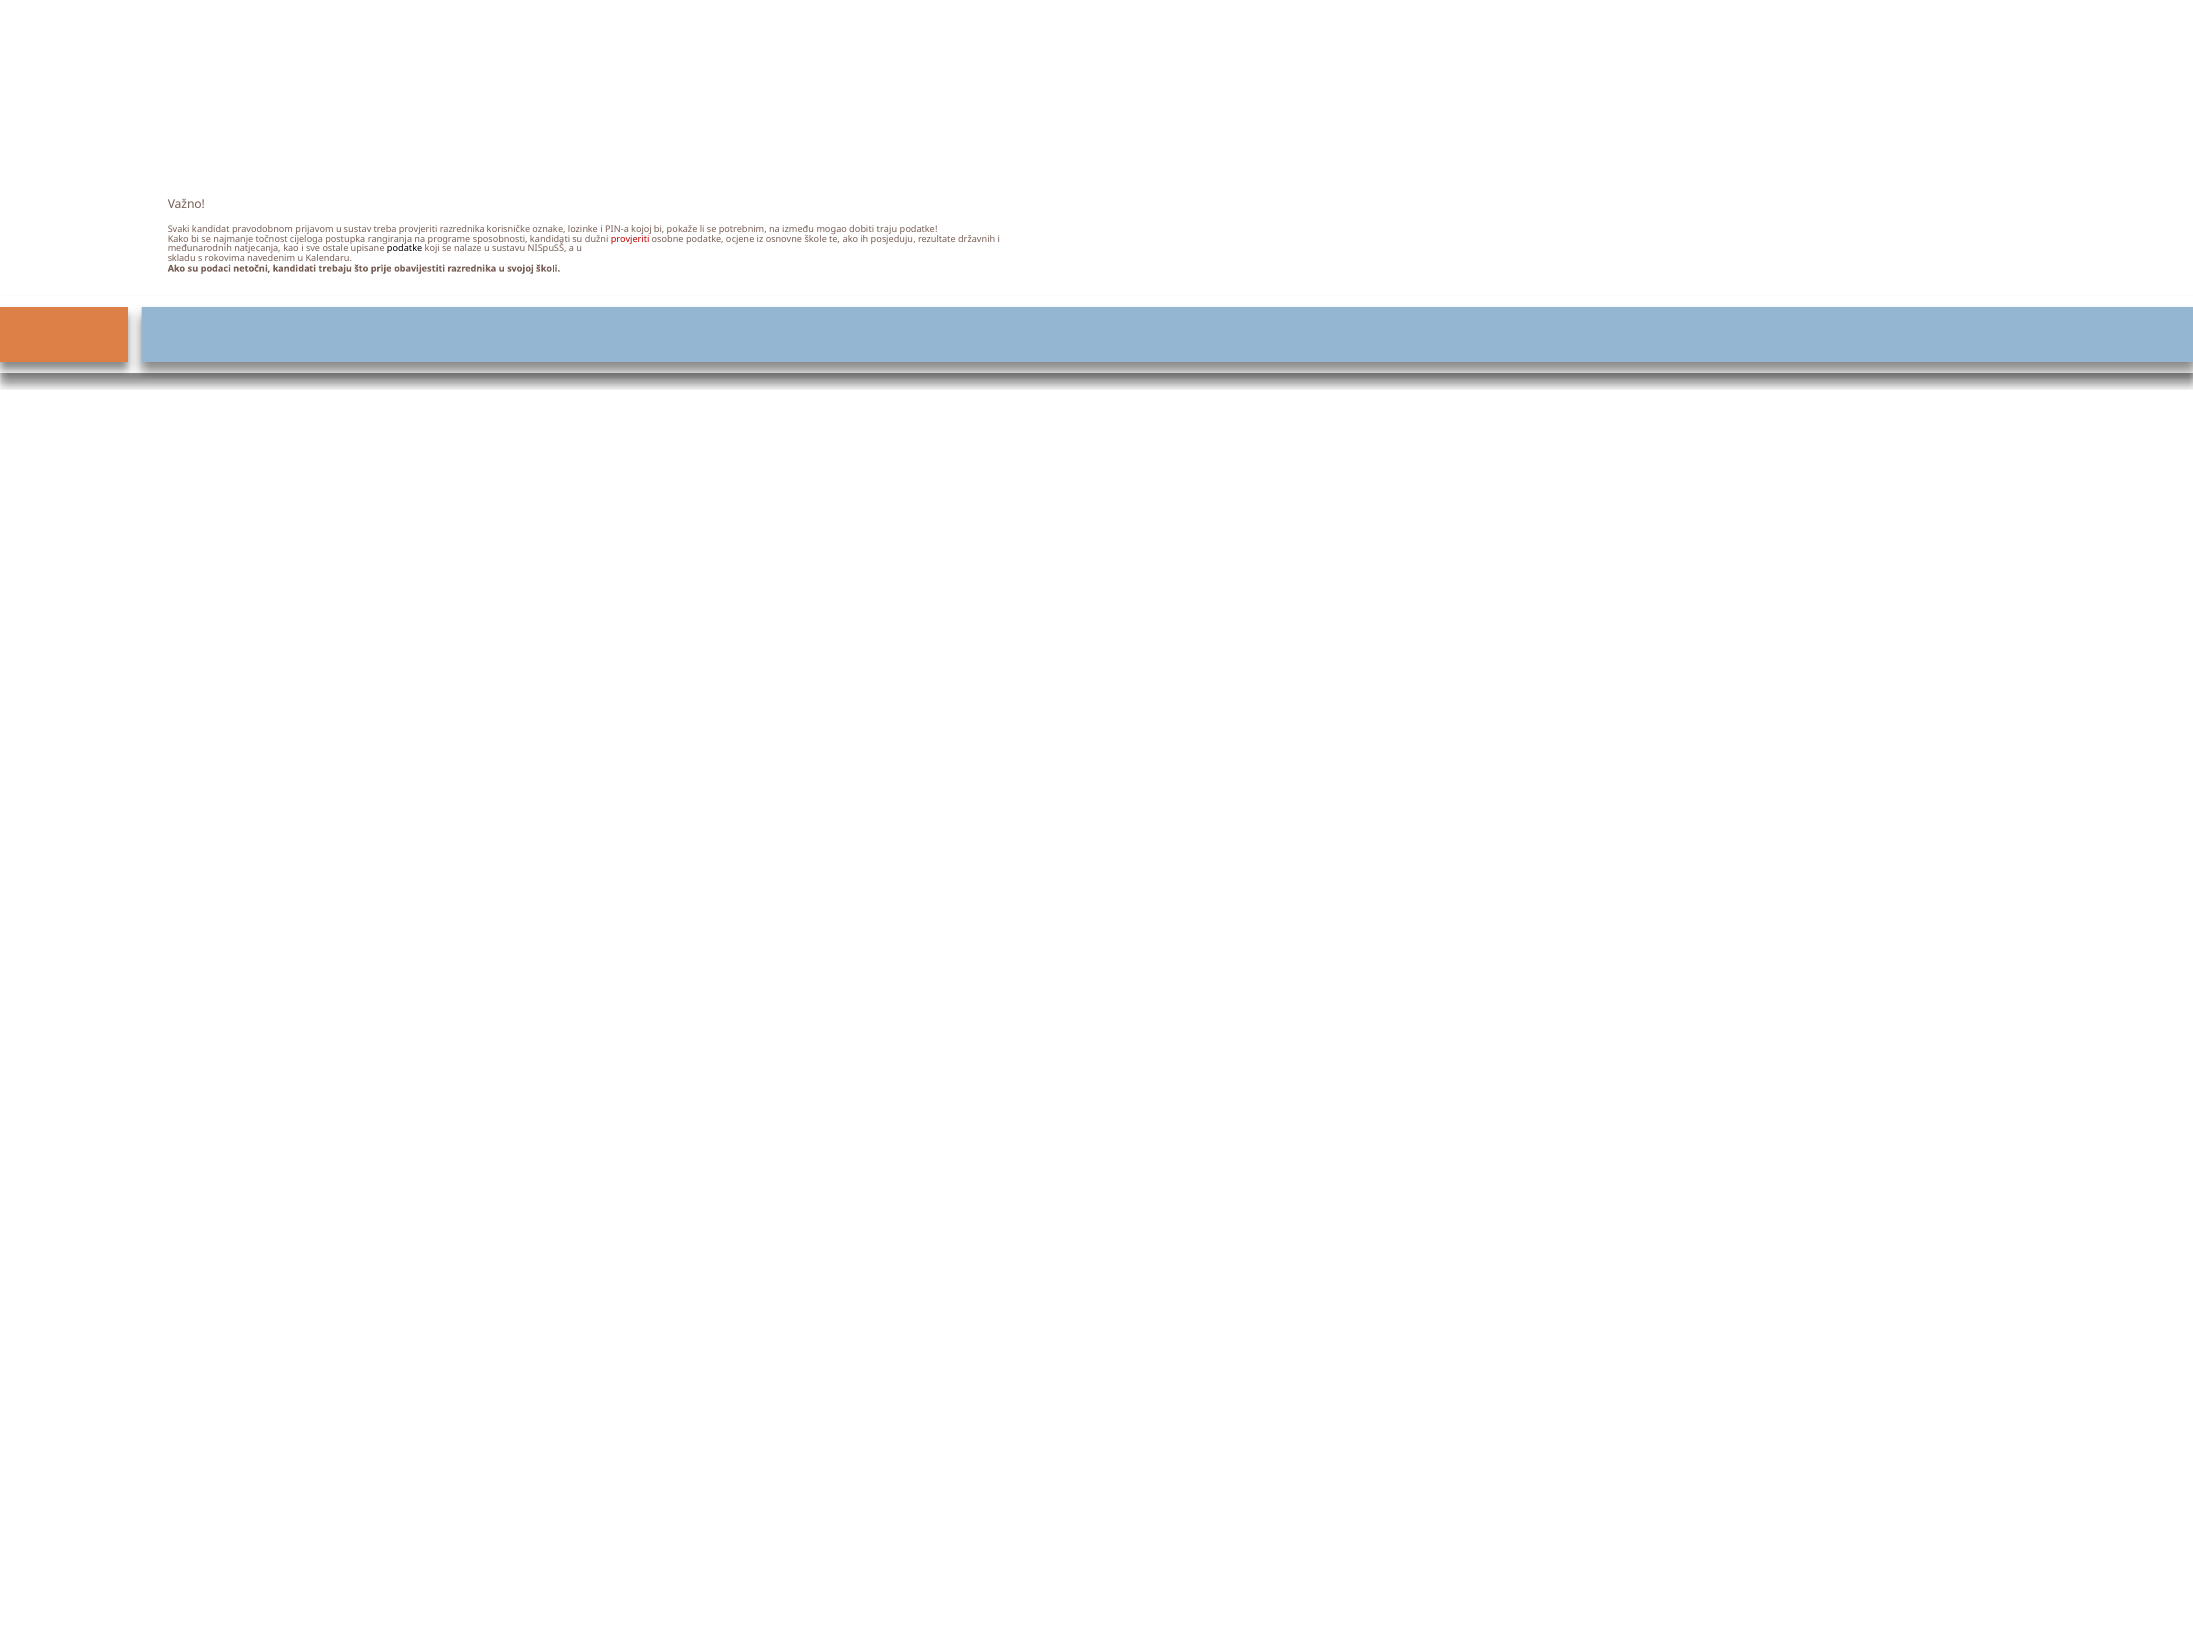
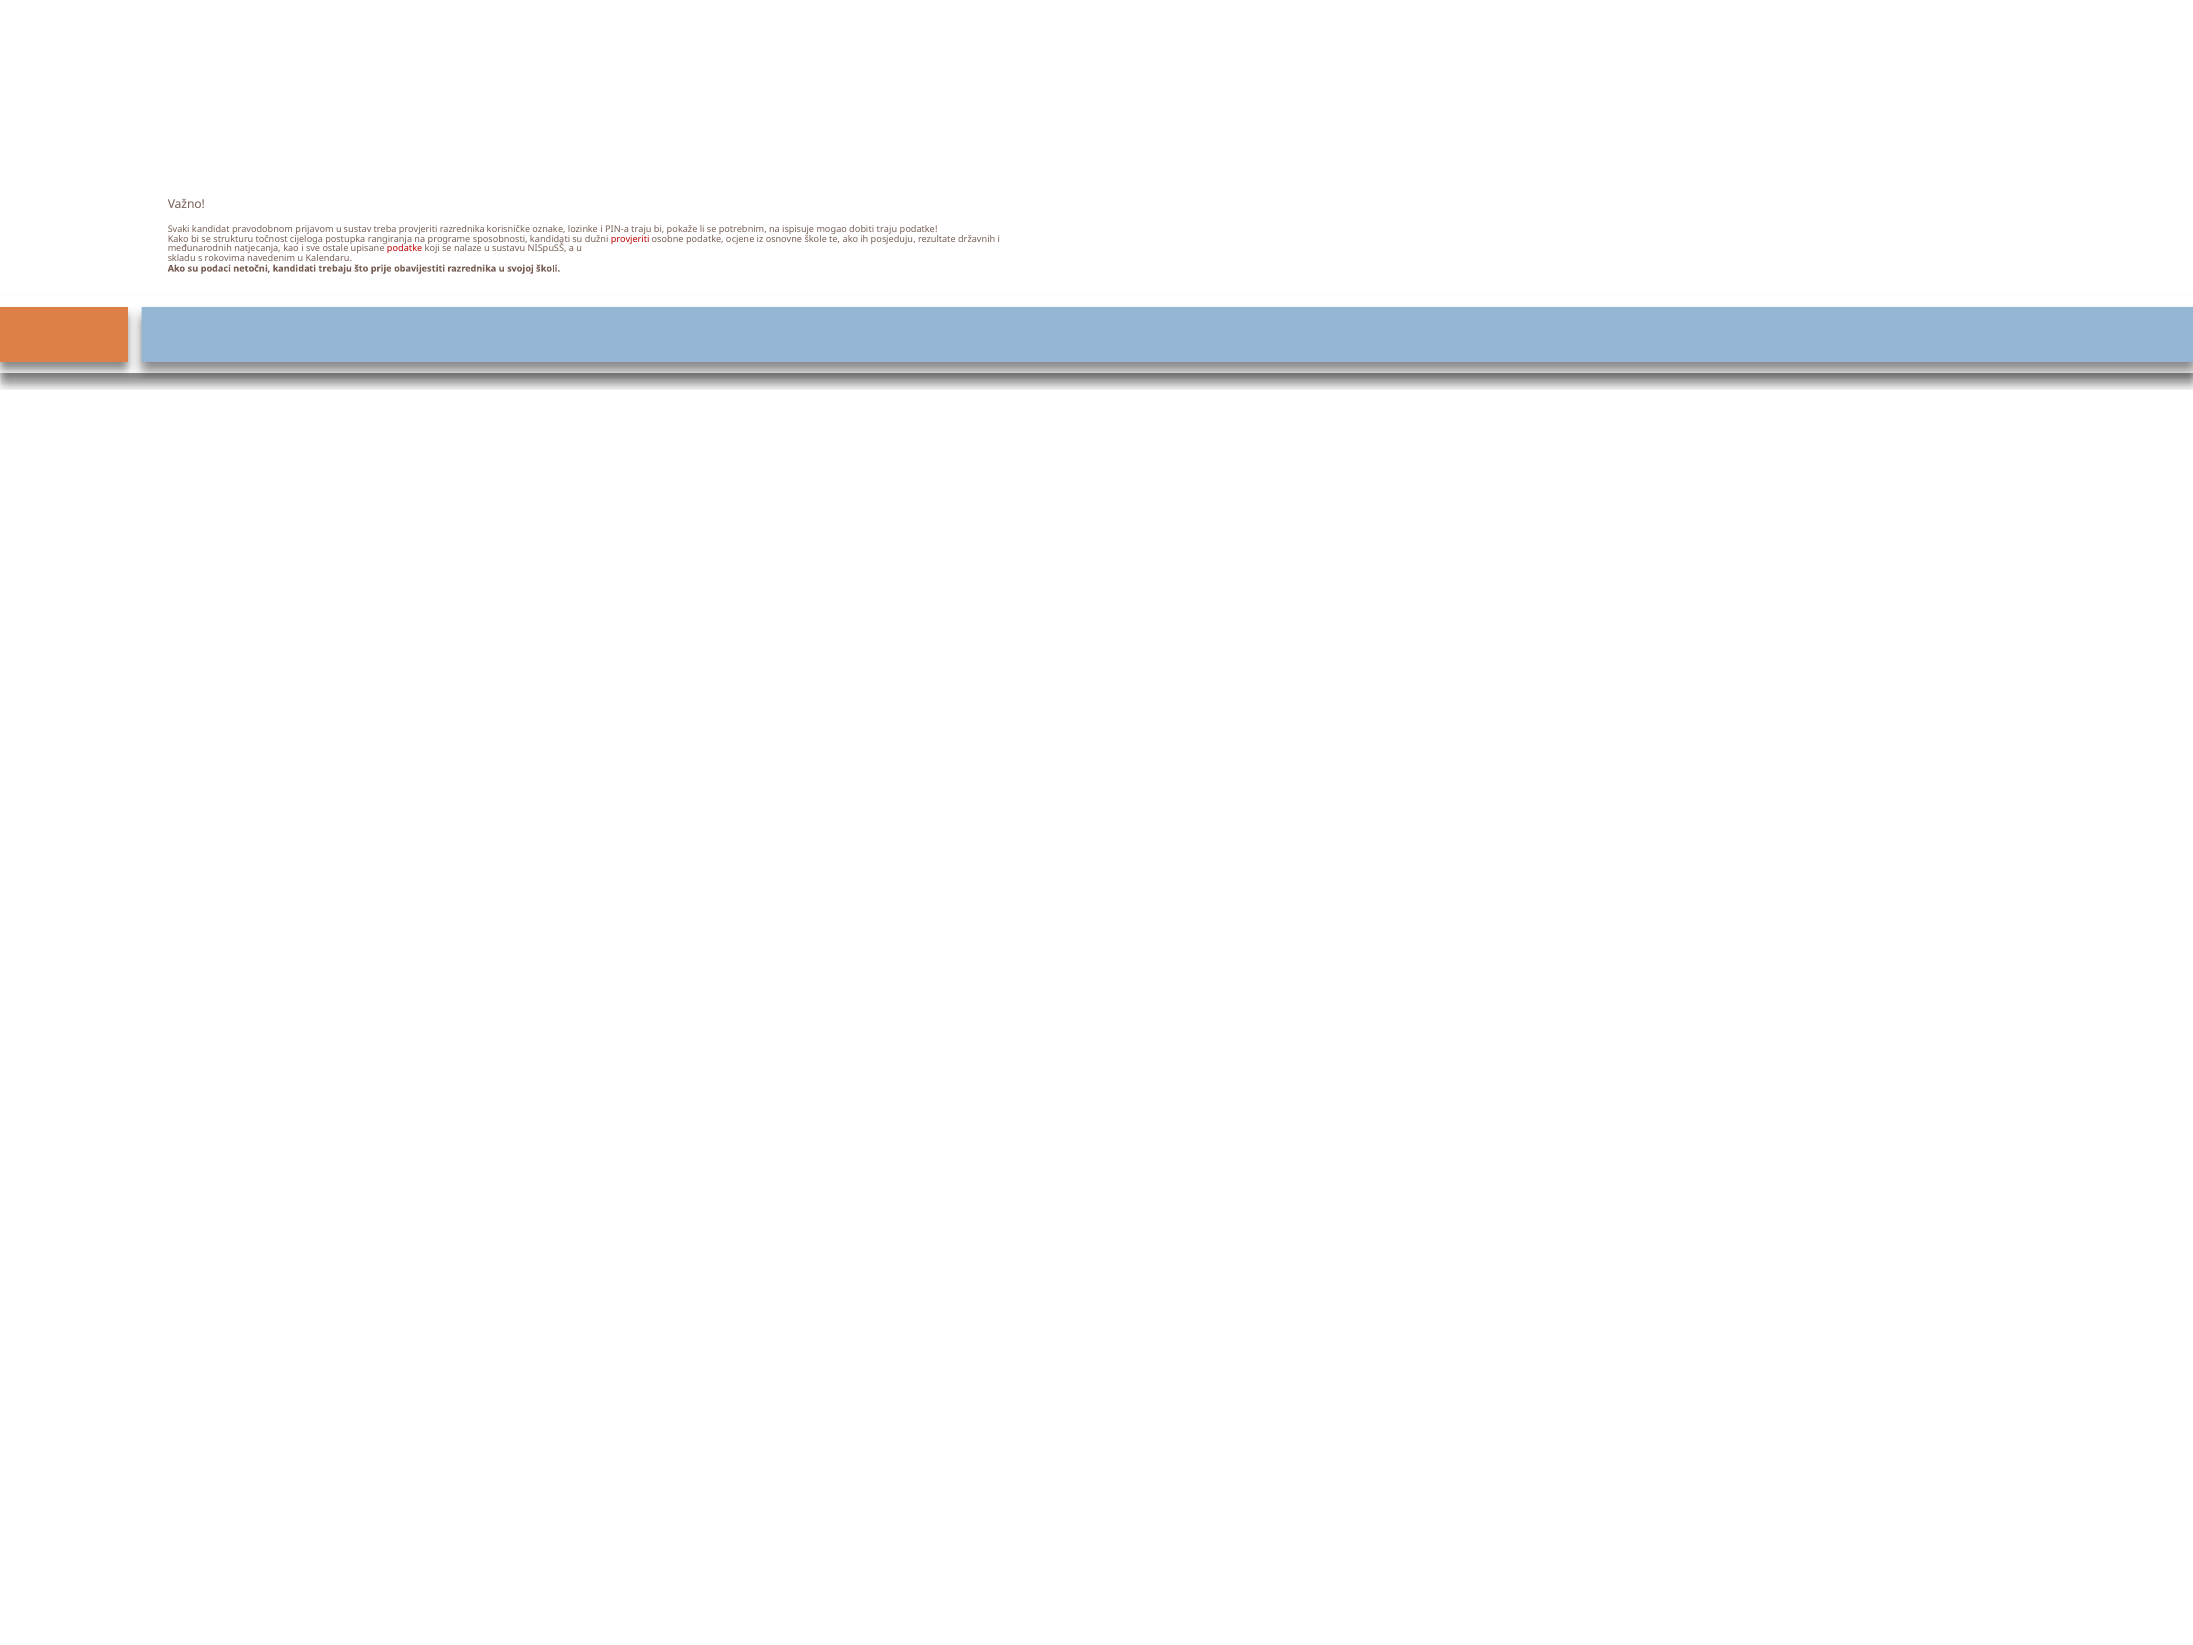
PIN-a kojoj: kojoj -> traju
između: između -> ispisuje
najmanje: najmanje -> strukturu
podatke at (405, 249) colour: black -> red
